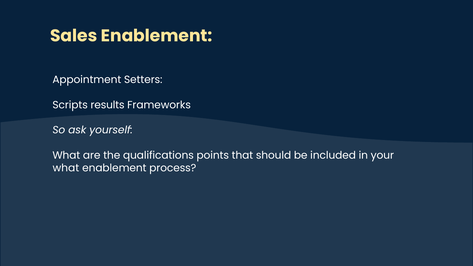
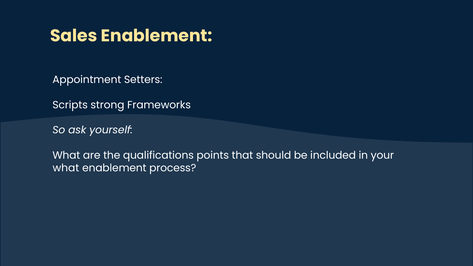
results: results -> strong
